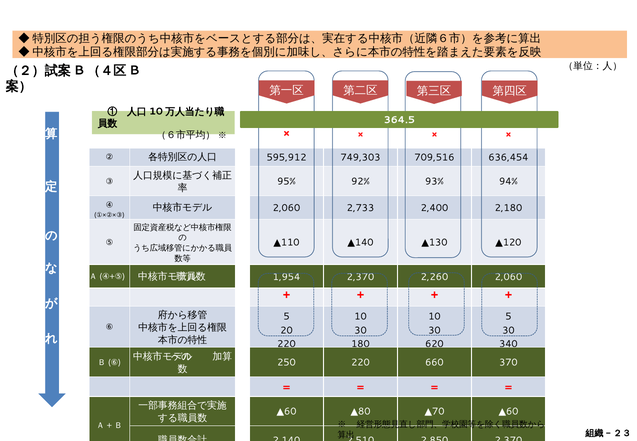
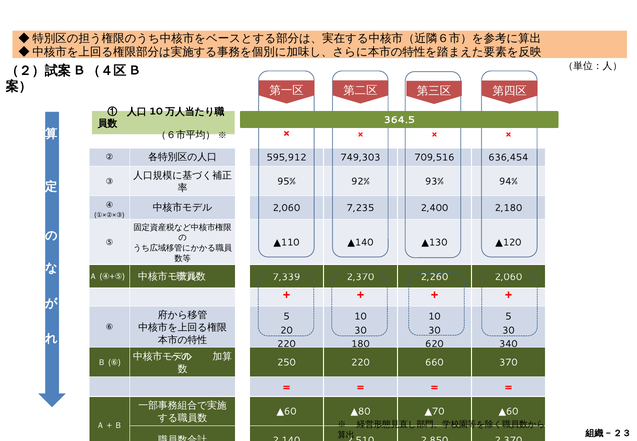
2,733: 2,733 -> 7,235
1,954: 1,954 -> 7,339
